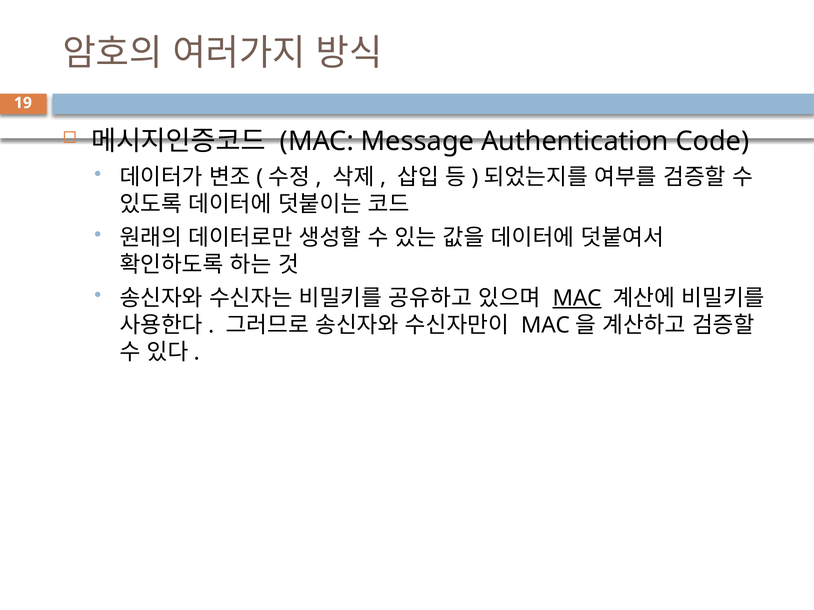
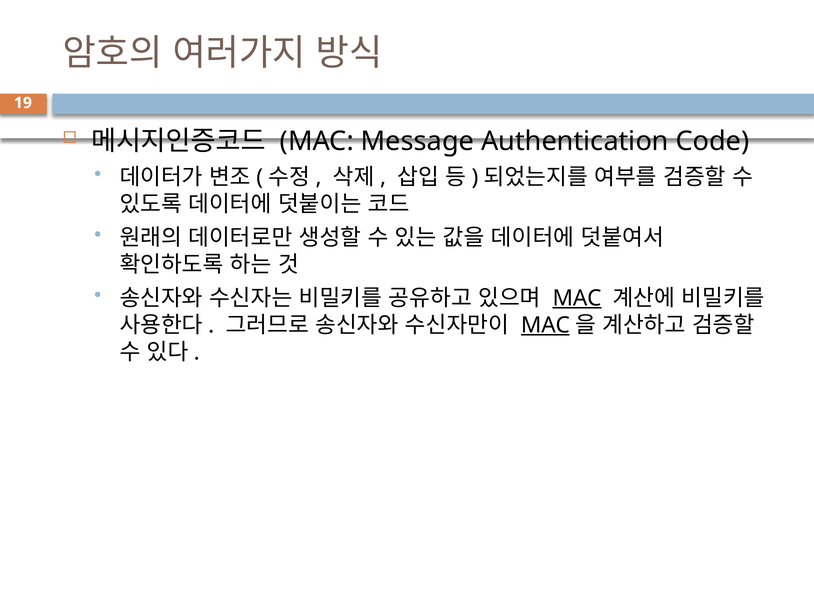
MAC at (545, 325) underline: none -> present
